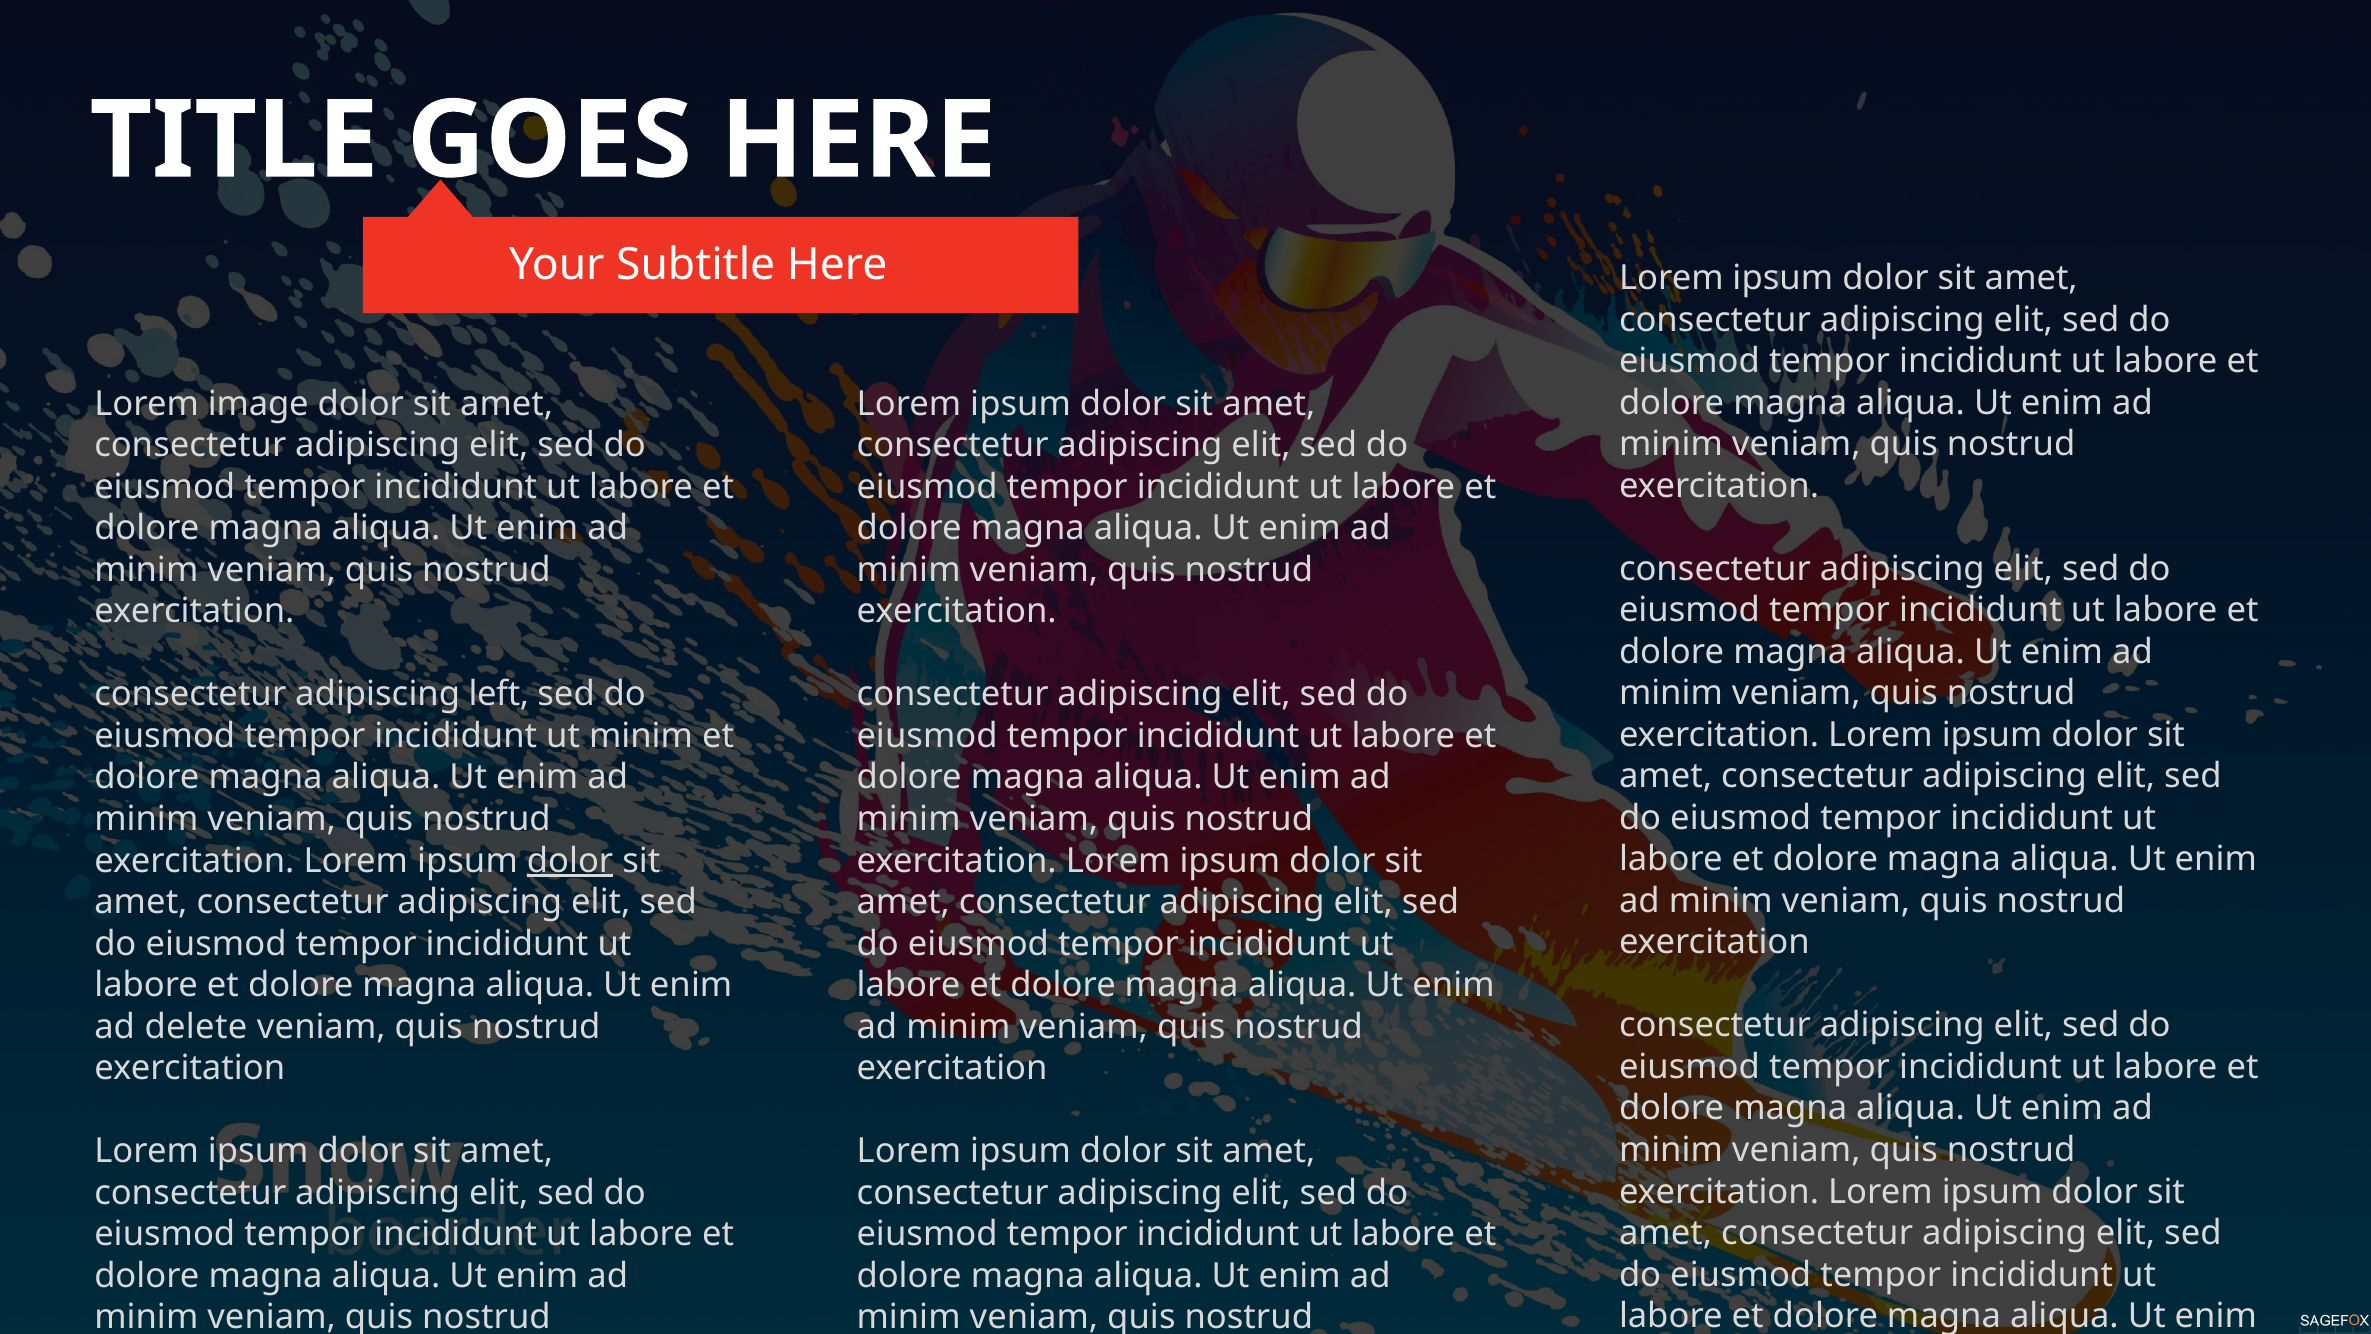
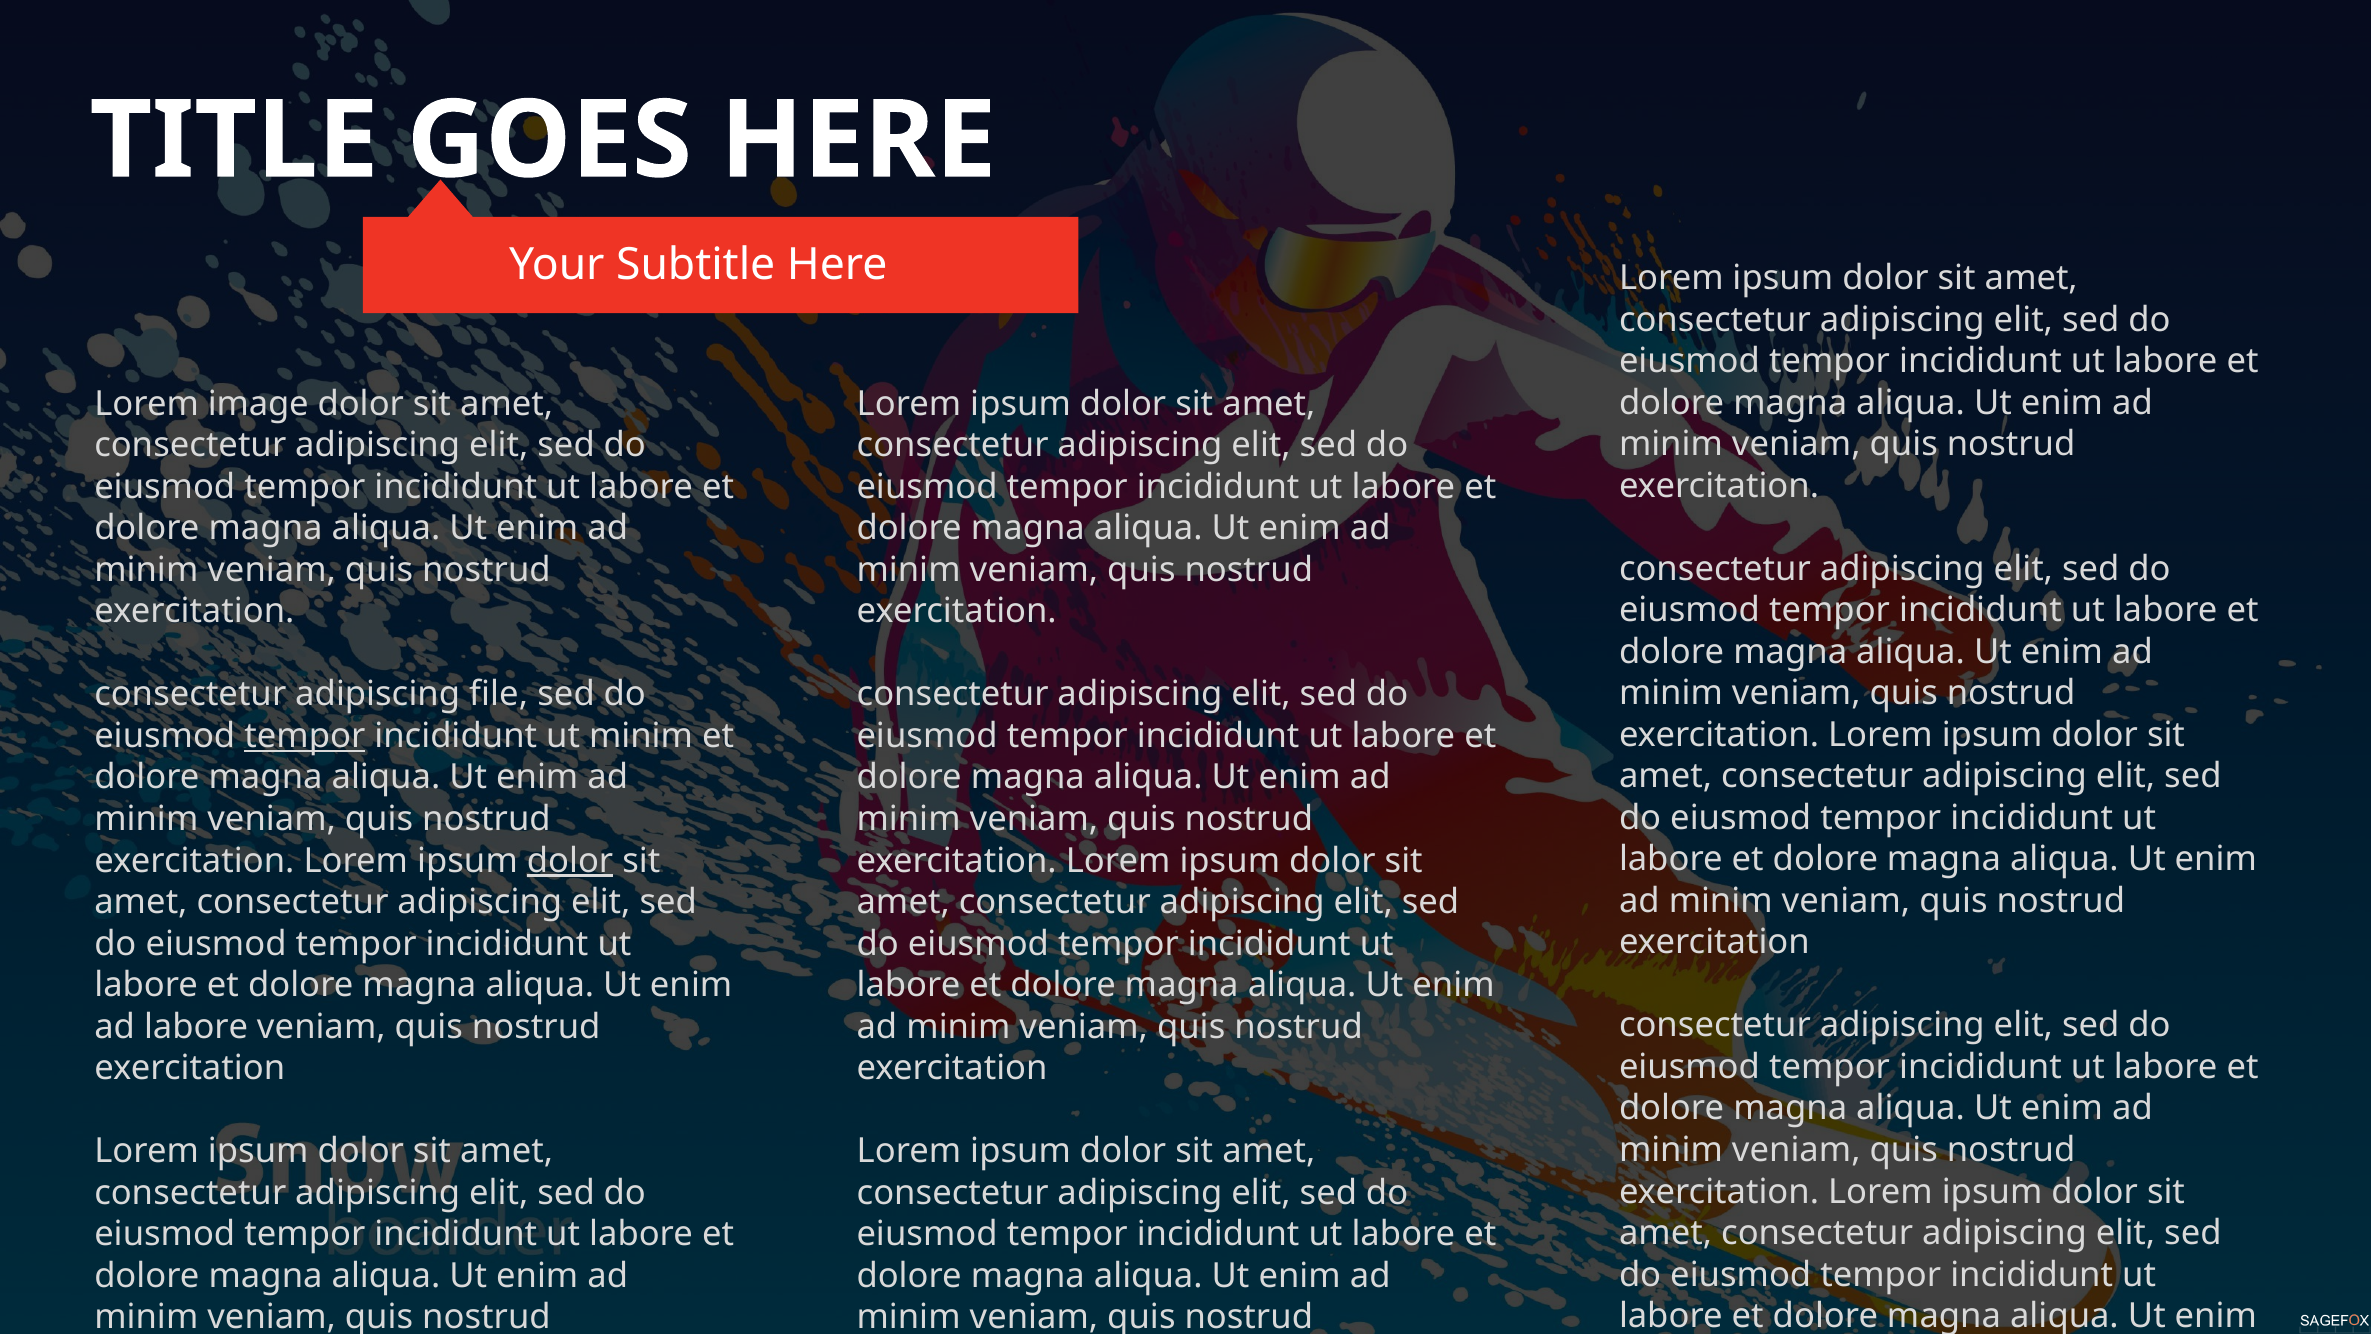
left: left -> file
tempor at (305, 736) underline: none -> present
ad delete: delete -> labore
